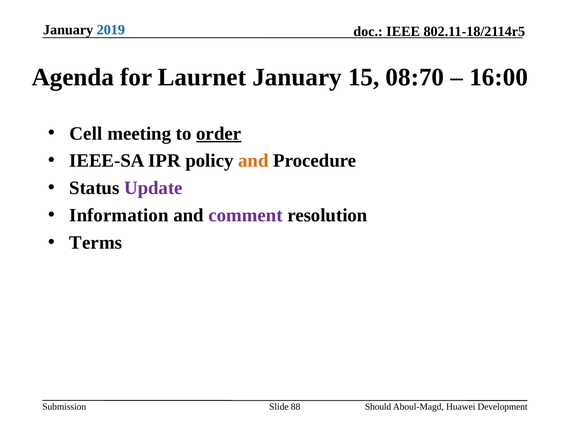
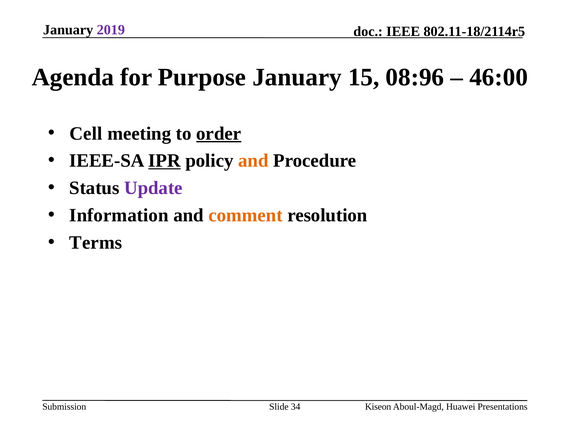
2019 colour: blue -> purple
Laurnet: Laurnet -> Purpose
08:70: 08:70 -> 08:96
16:00: 16:00 -> 46:00
IPR underline: none -> present
comment colour: purple -> orange
88: 88 -> 34
Should: Should -> Kiseon
Development: Development -> Presentations
